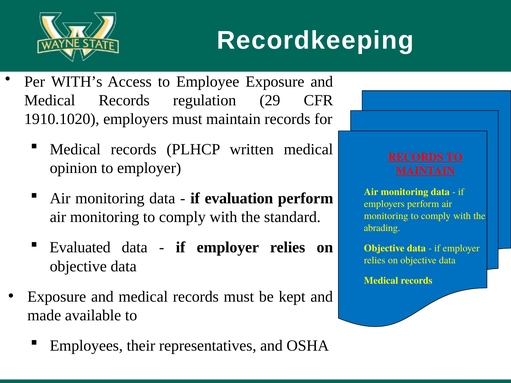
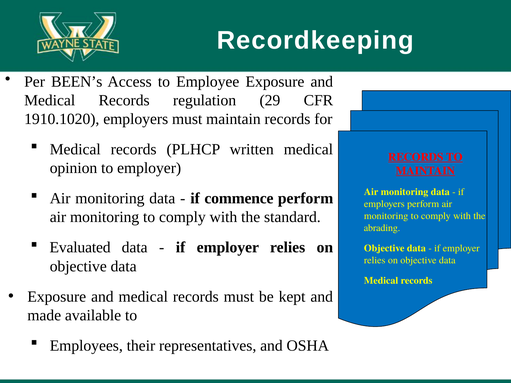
WITH’s: WITH’s -> BEEN’s
evaluation: evaluation -> commence
